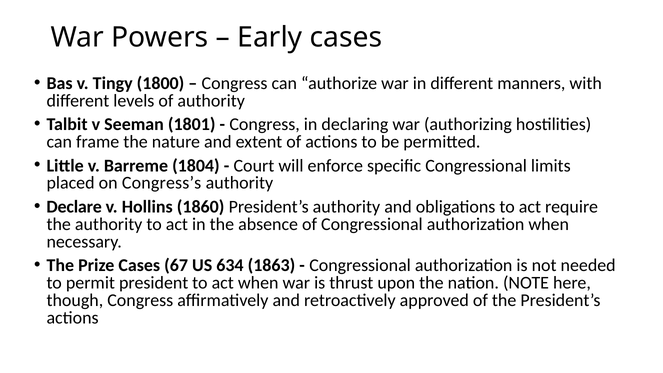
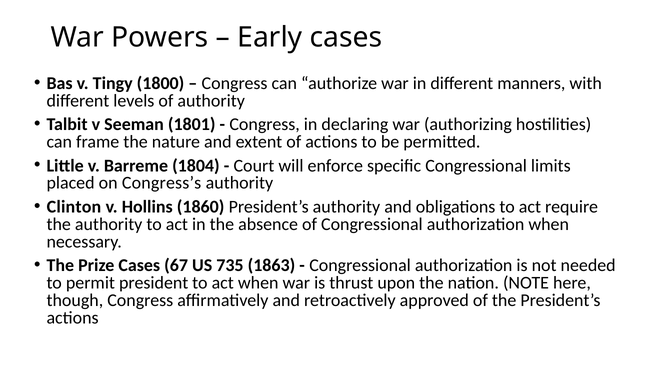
Declare: Declare -> Clinton
634: 634 -> 735
